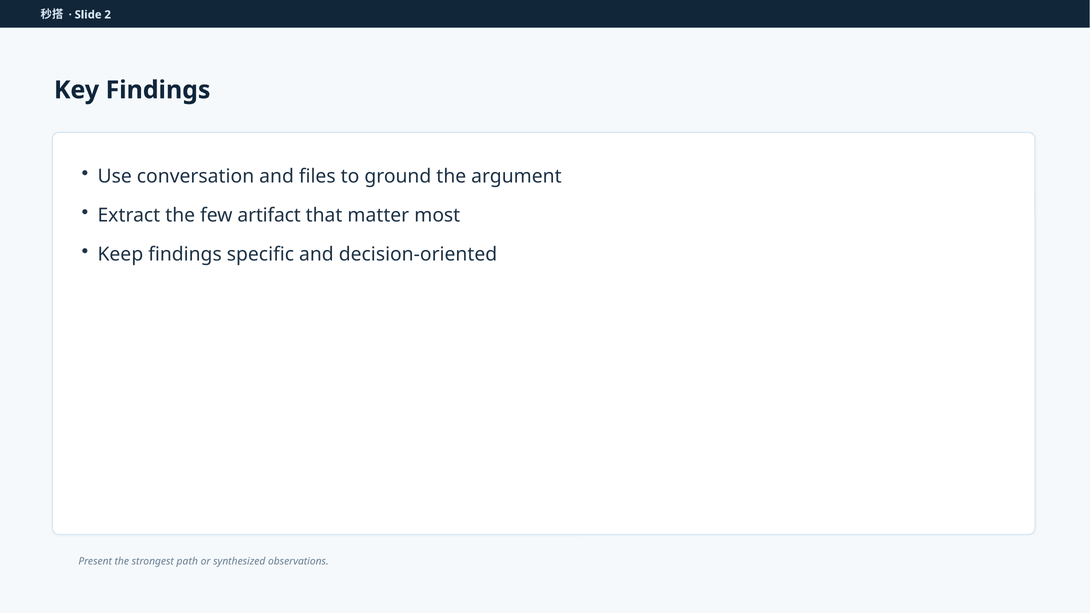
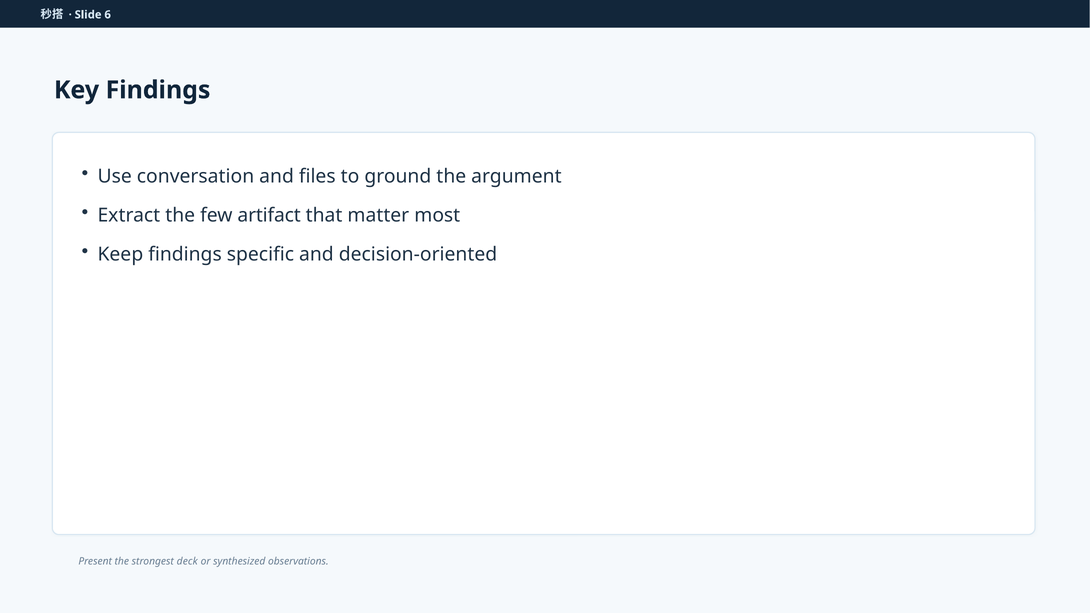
2: 2 -> 6
path: path -> deck
